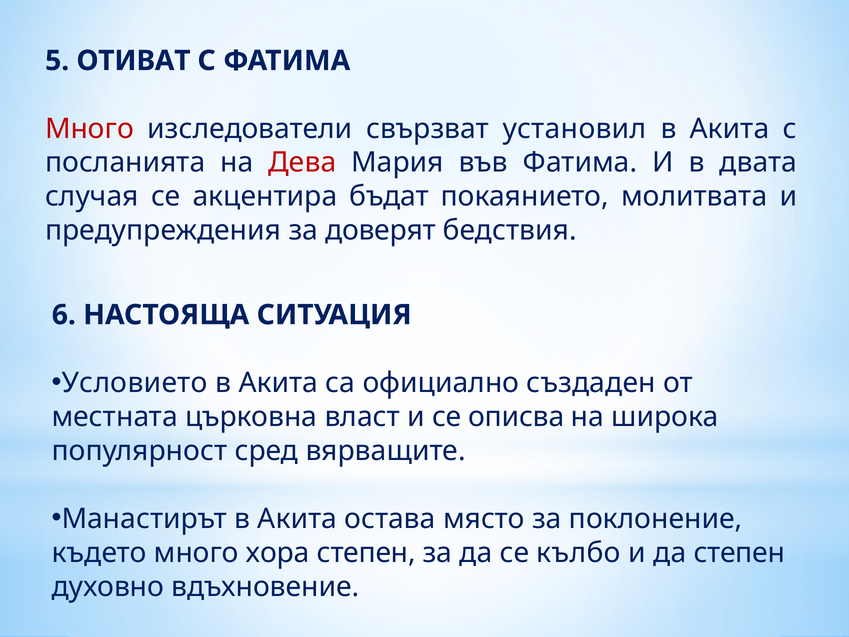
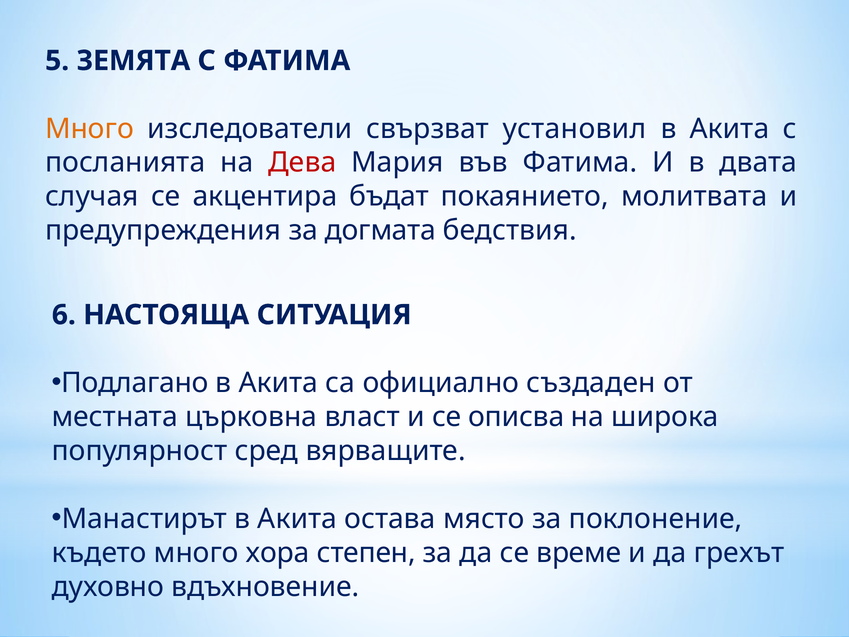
ОТИВАТ: ОТИВАТ -> ЗЕМЯТА
Много at (89, 129) colour: red -> orange
доверят: доверят -> догмата
Условието: Условието -> Подлагано
кълбо: кълбо -> време
да степен: степен -> грехът
